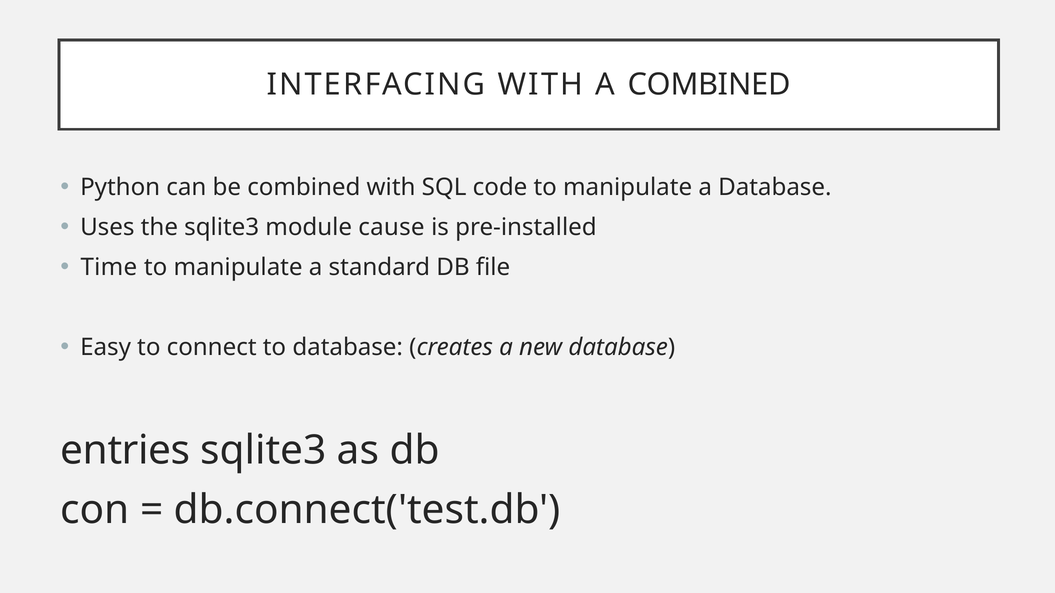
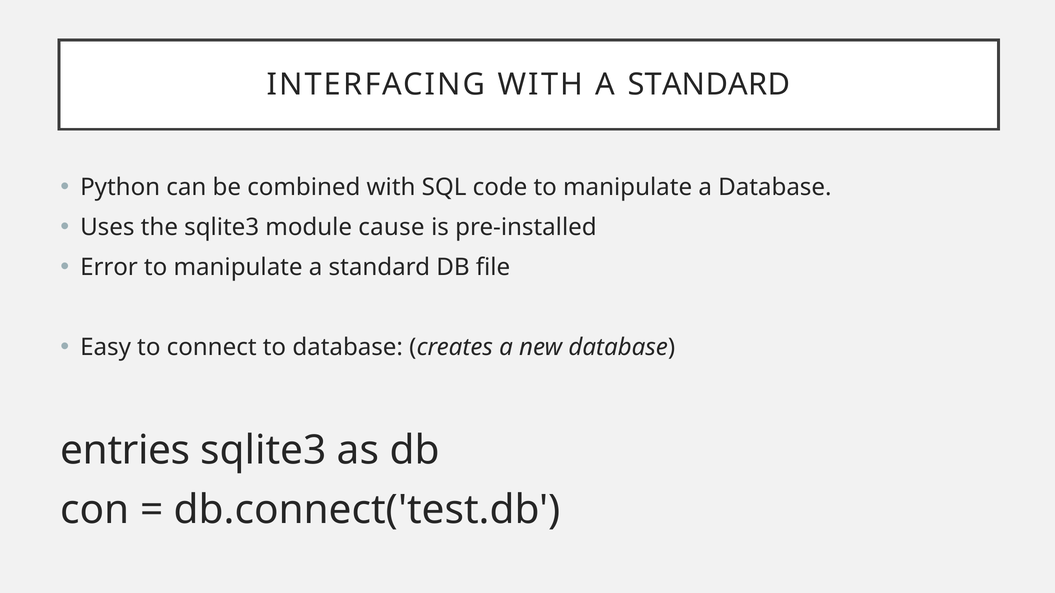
WITH A COMBINED: COMBINED -> STANDARD
Time: Time -> Error
